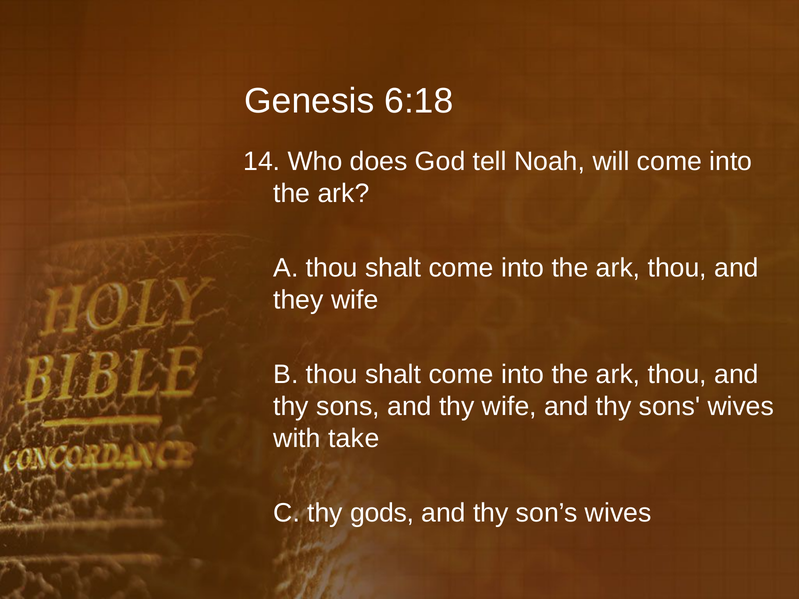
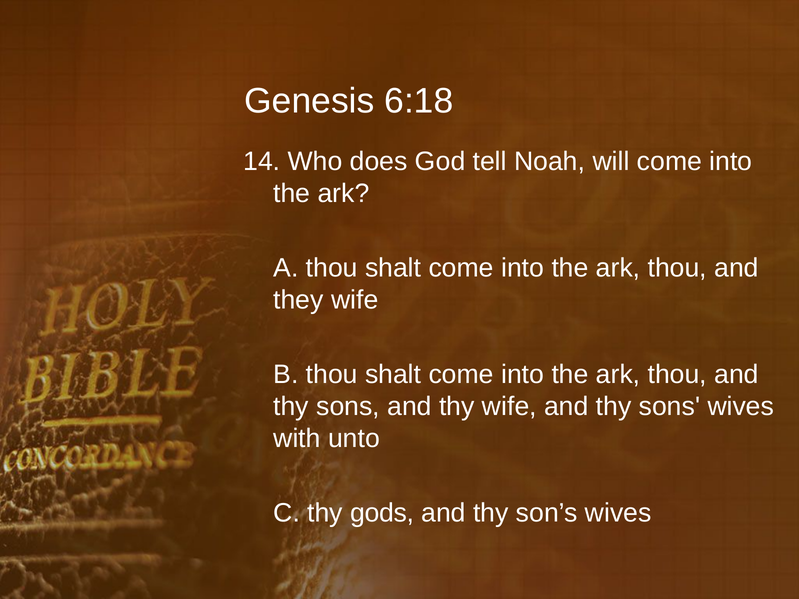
take: take -> unto
